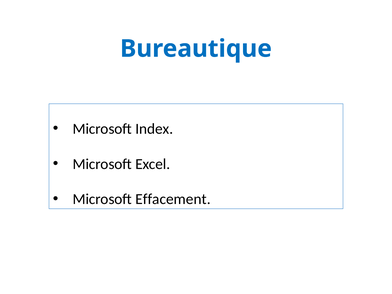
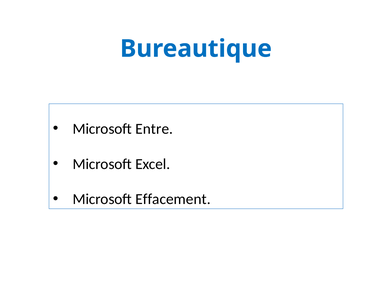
Index: Index -> Entre
